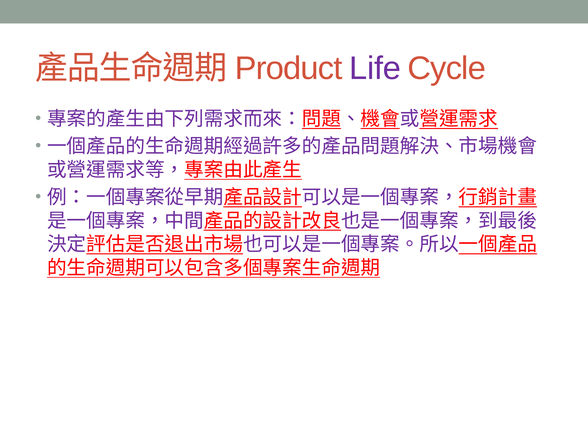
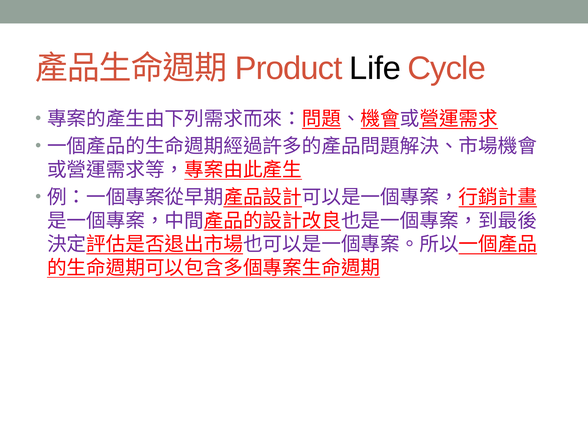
Life colour: purple -> black
